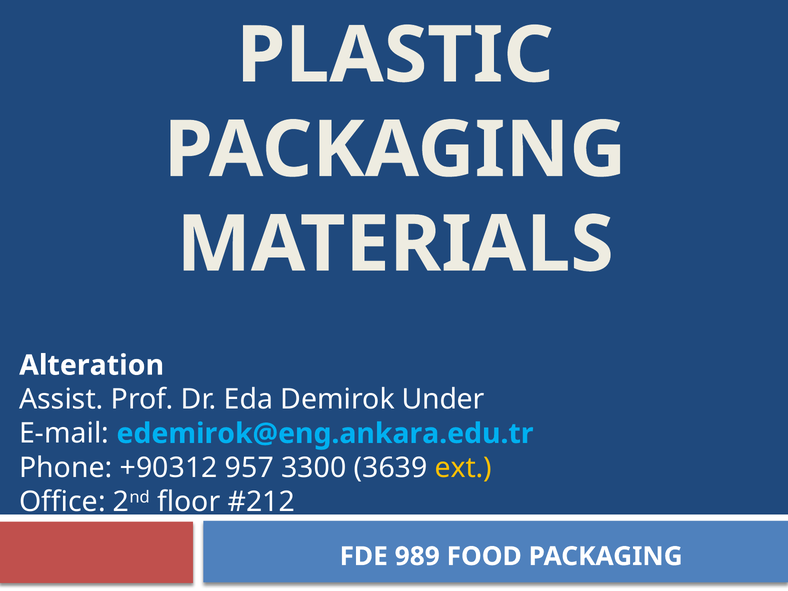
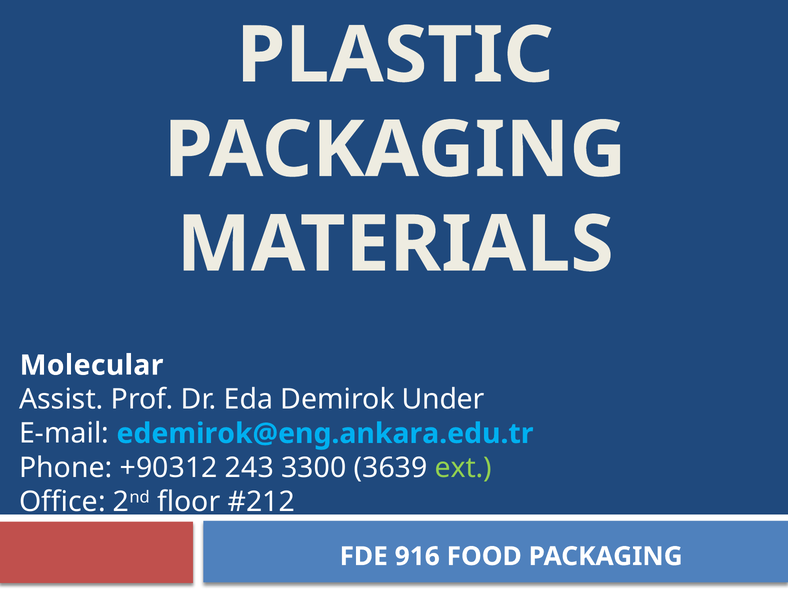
Alteration: Alteration -> Molecular
957: 957 -> 243
ext colour: yellow -> light green
989: 989 -> 916
